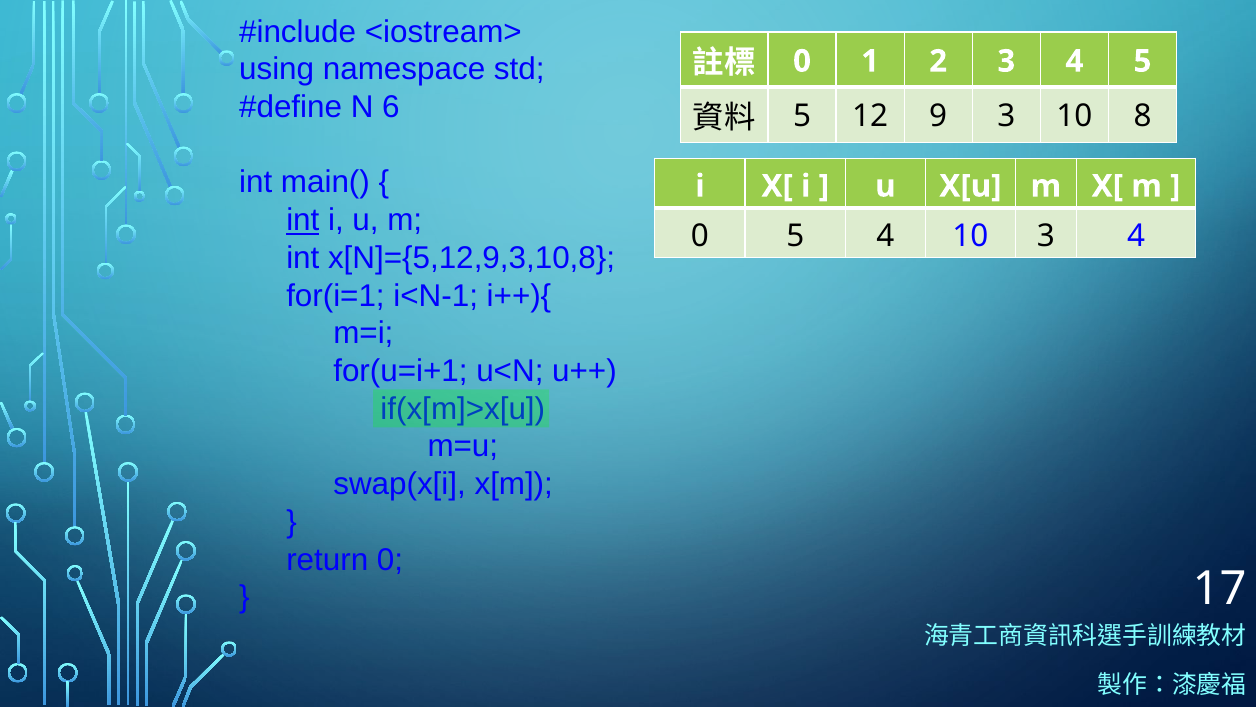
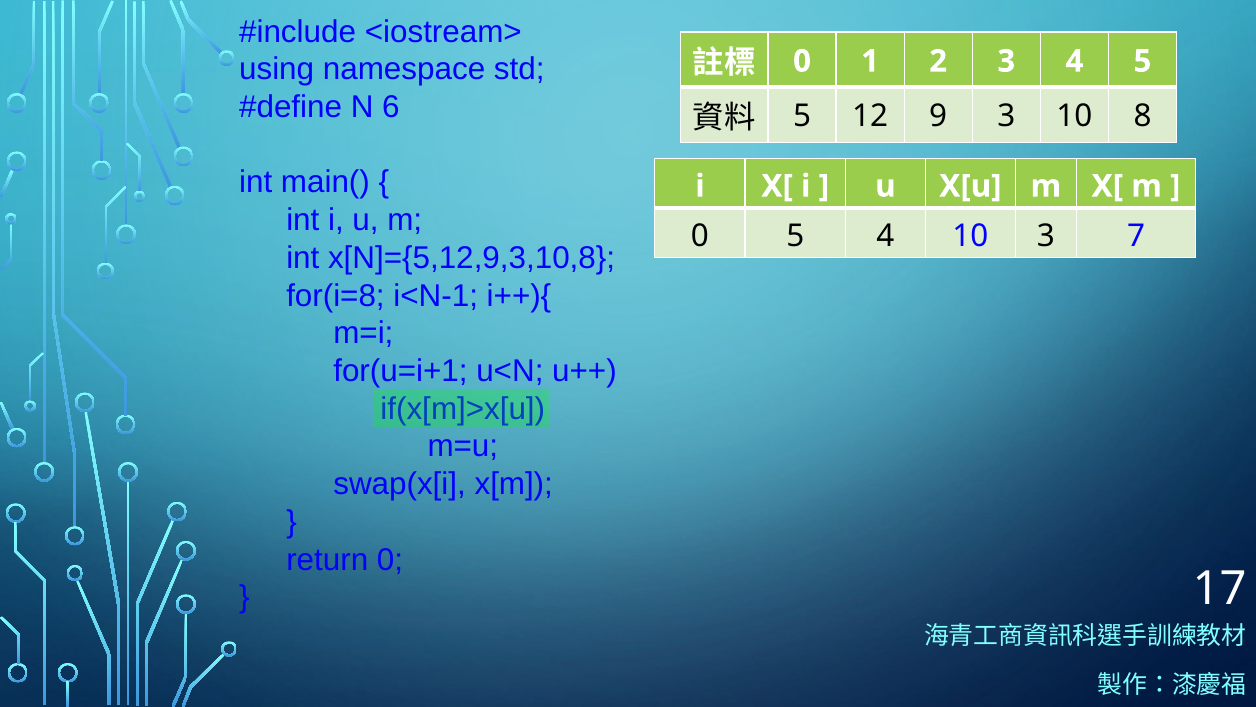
int at (303, 220) underline: present -> none
10 3 4: 4 -> 7
for(i=1: for(i=1 -> for(i=8
